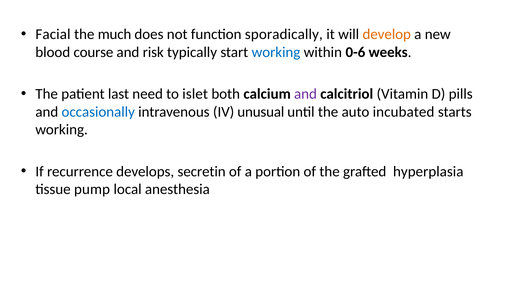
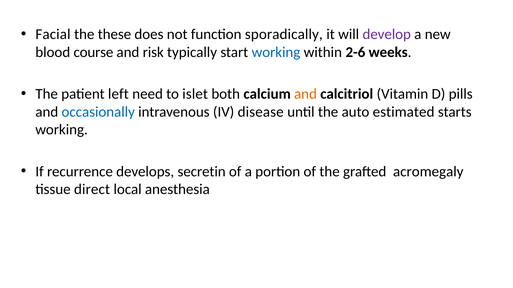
much: much -> these
develop colour: orange -> purple
0-6: 0-6 -> 2-6
last: last -> left
and at (305, 94) colour: purple -> orange
unusual: unusual -> disease
incubated: incubated -> estimated
hyperplasia: hyperplasia -> acromegaly
pump: pump -> direct
